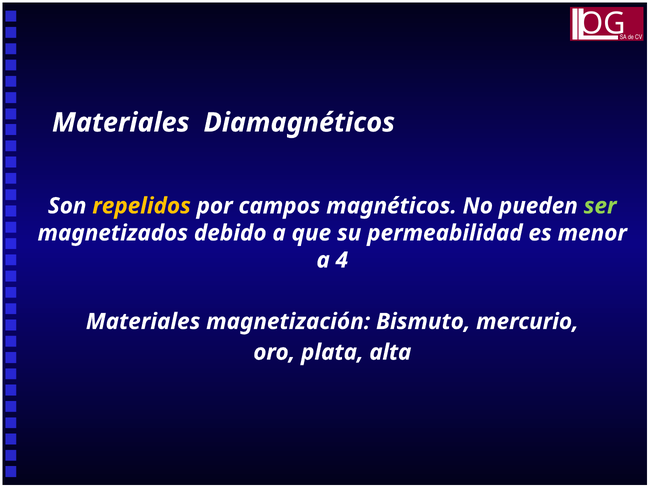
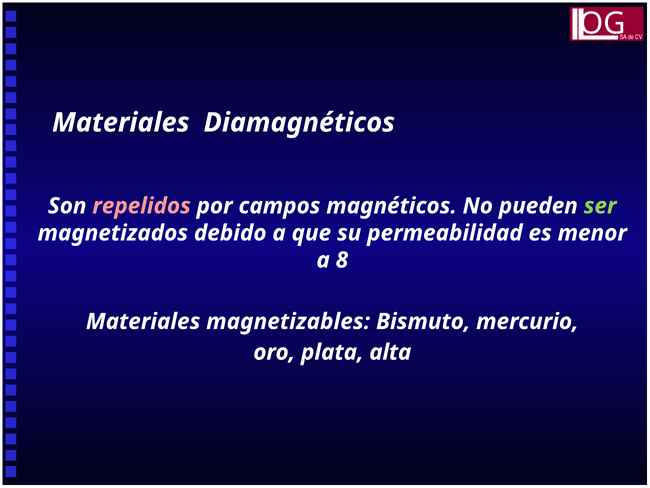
repelidos colour: yellow -> pink
4: 4 -> 8
magnetización: magnetización -> magnetizables
